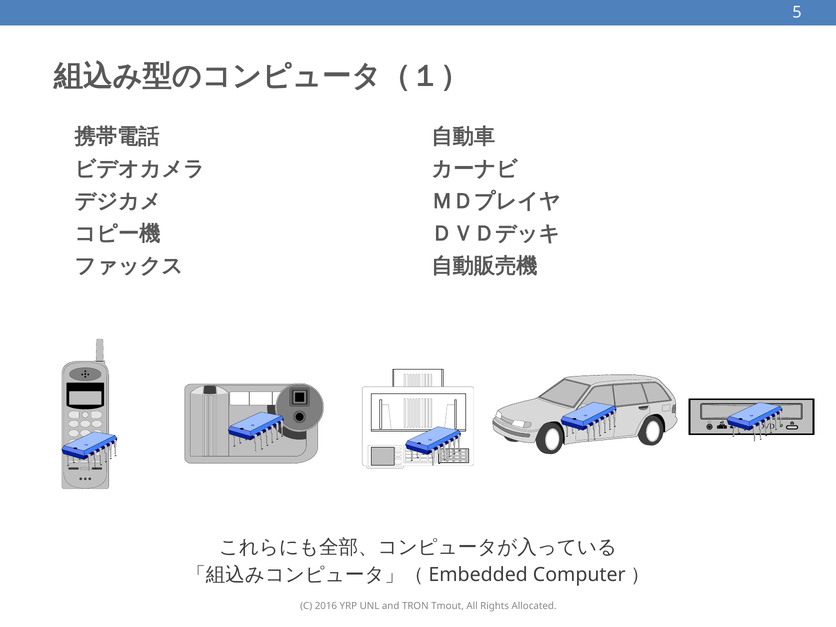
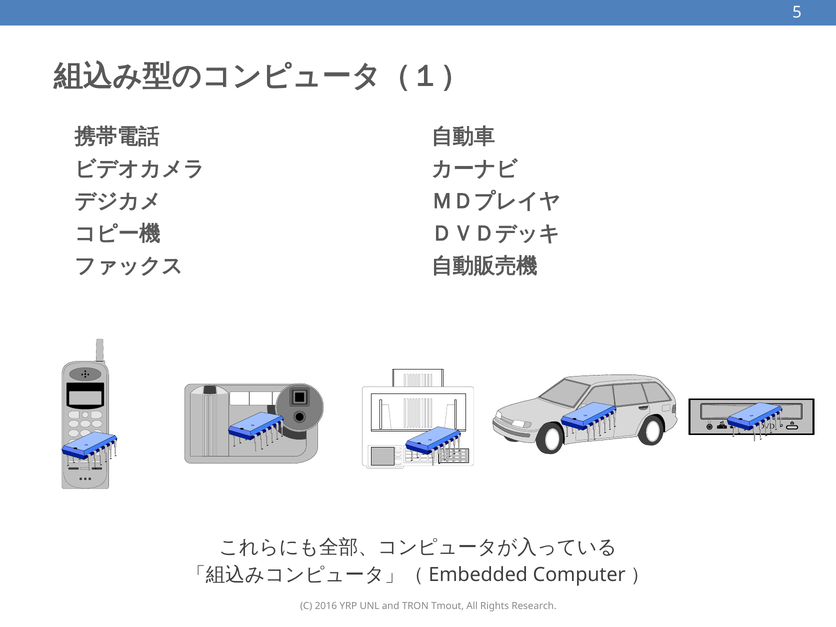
Allocated: Allocated -> Research
